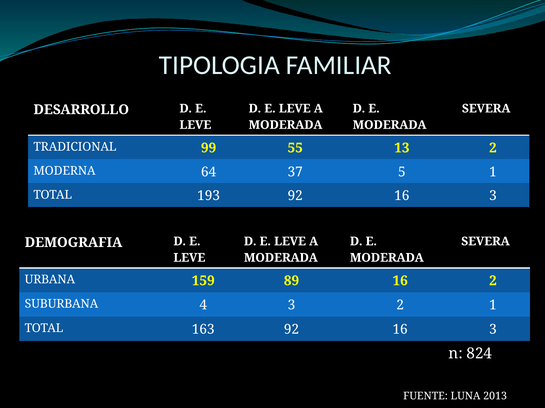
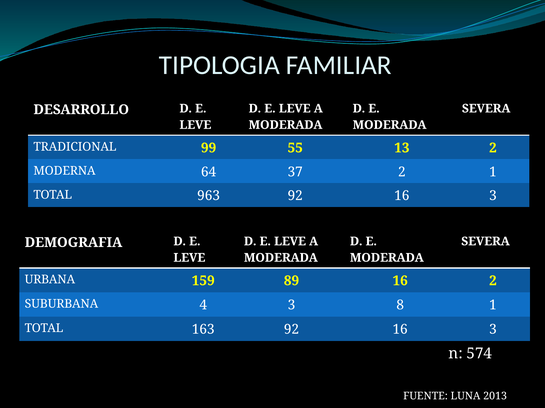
37 5: 5 -> 2
193: 193 -> 963
3 2: 2 -> 8
824: 824 -> 574
